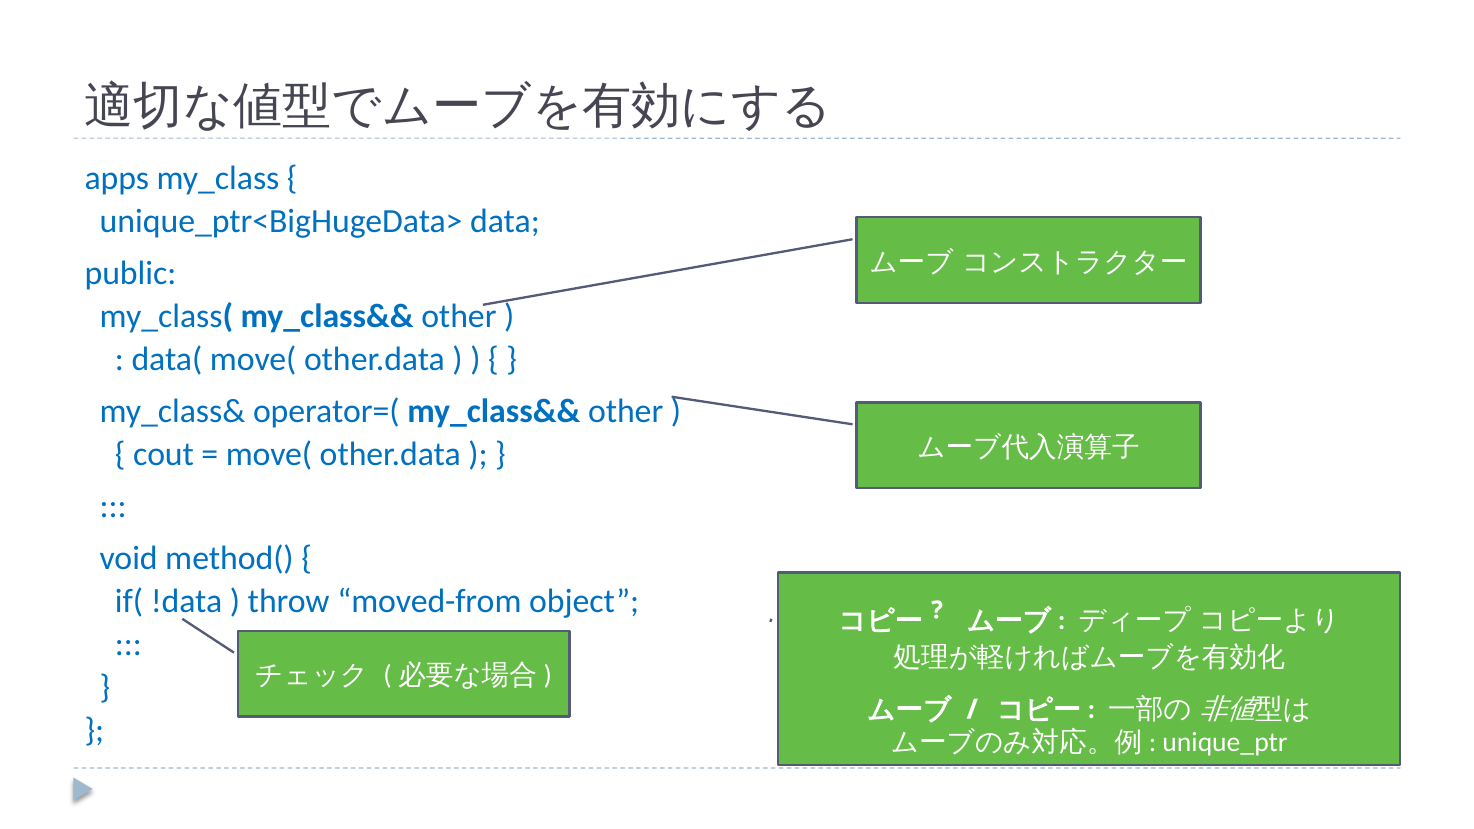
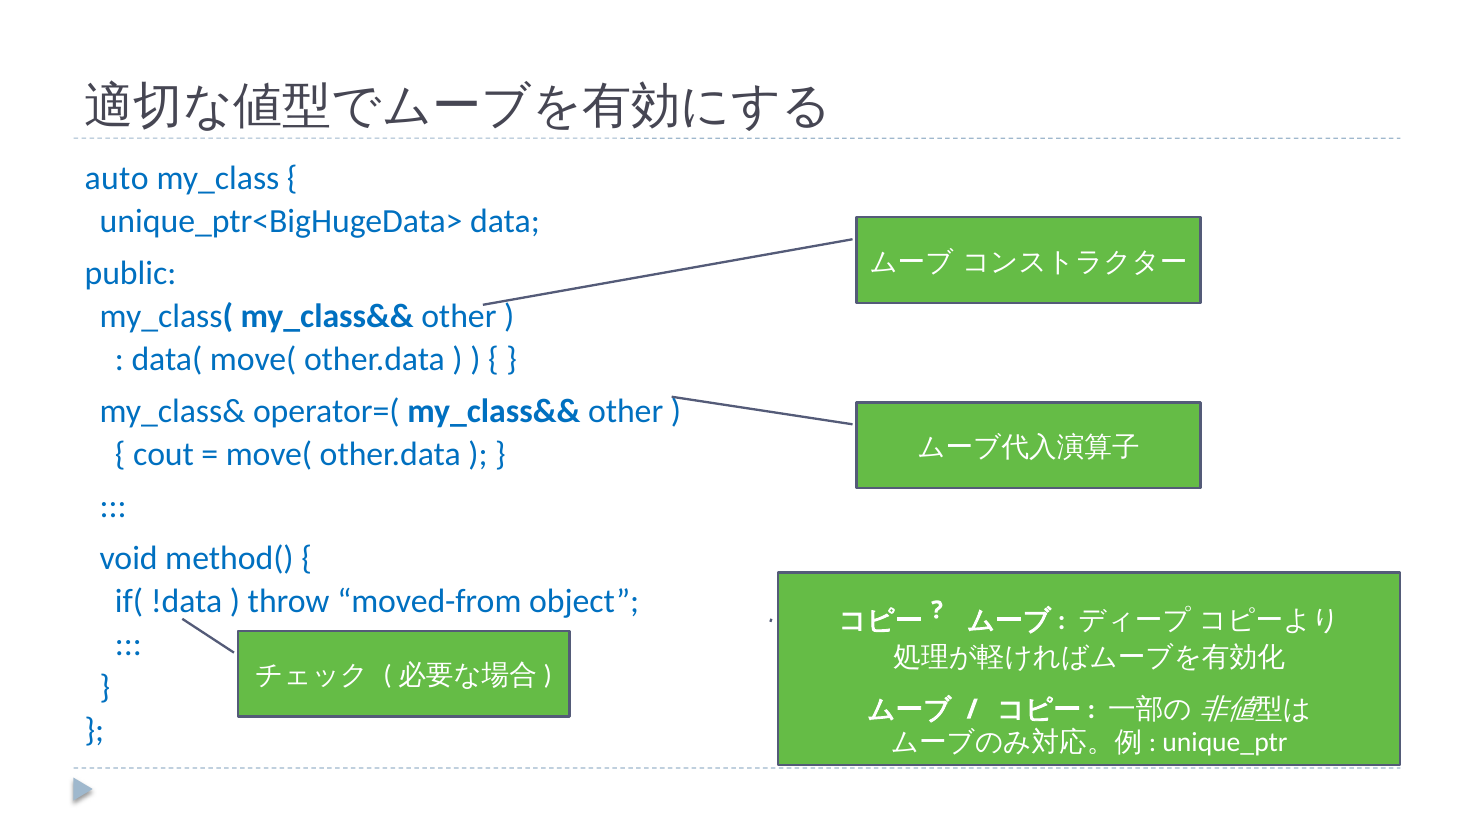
apps: apps -> auto
